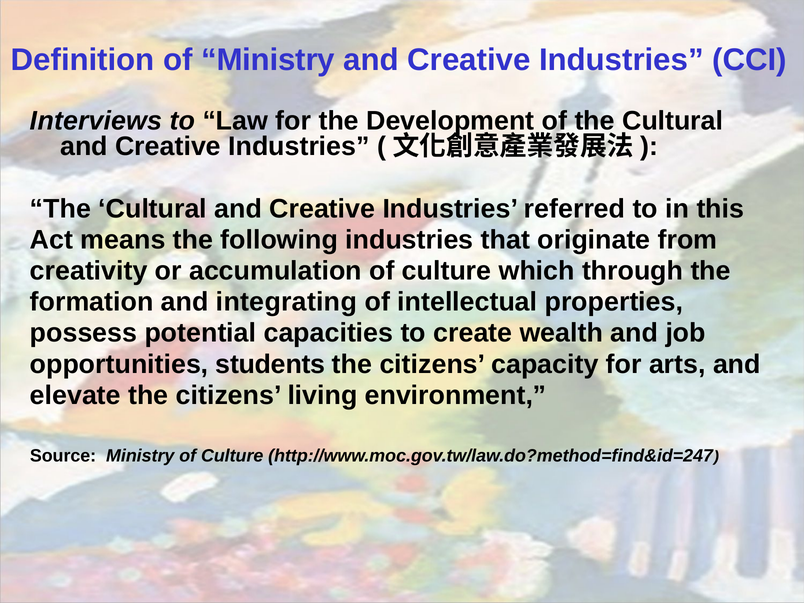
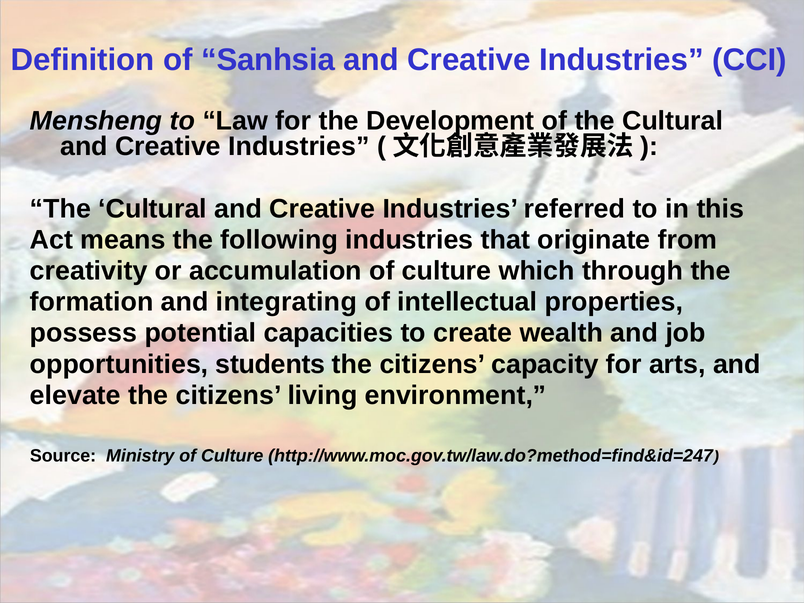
of Ministry: Ministry -> Sanhsia
Interviews: Interviews -> Mensheng
